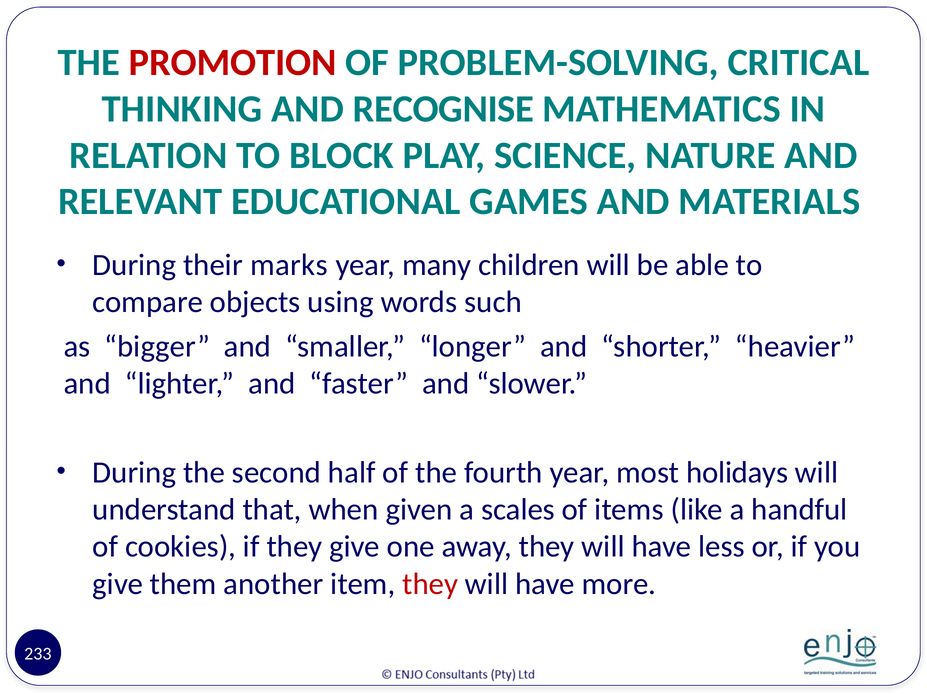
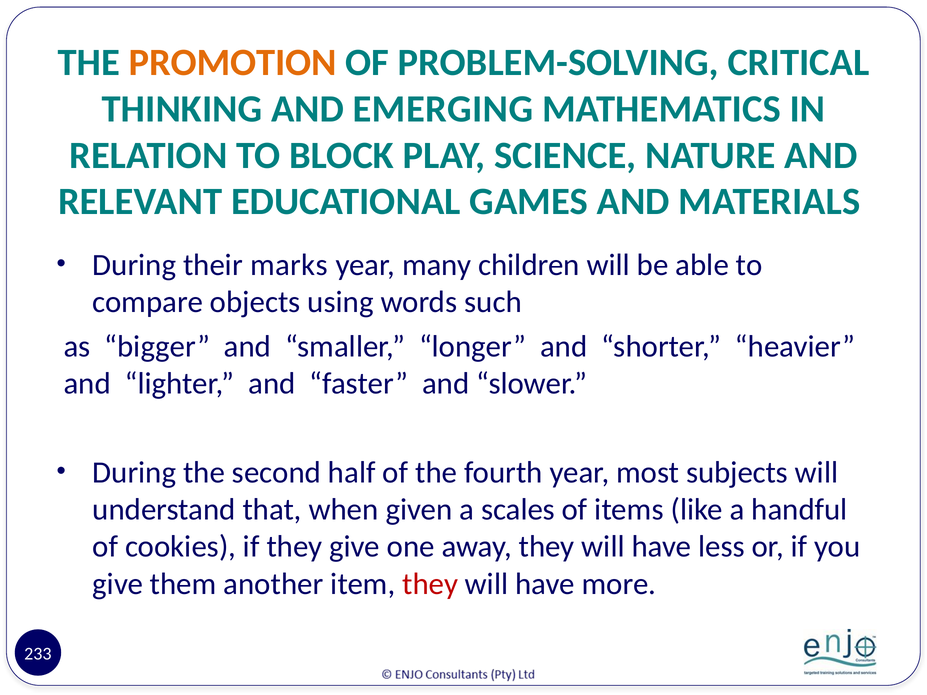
PROMOTION colour: red -> orange
RECOGNISE: RECOGNISE -> EMERGING
holidays: holidays -> subjects
